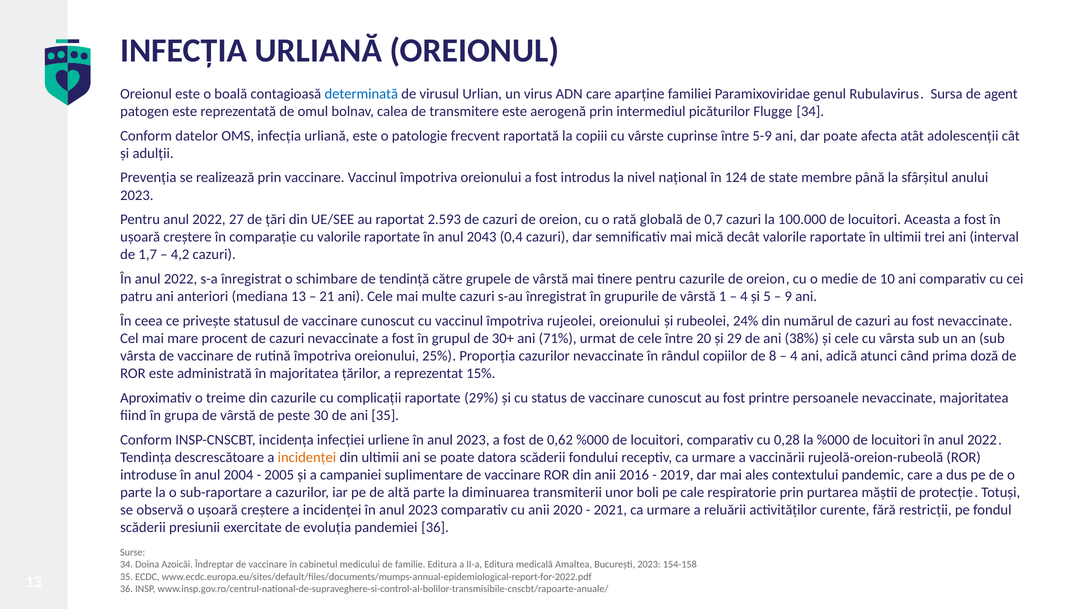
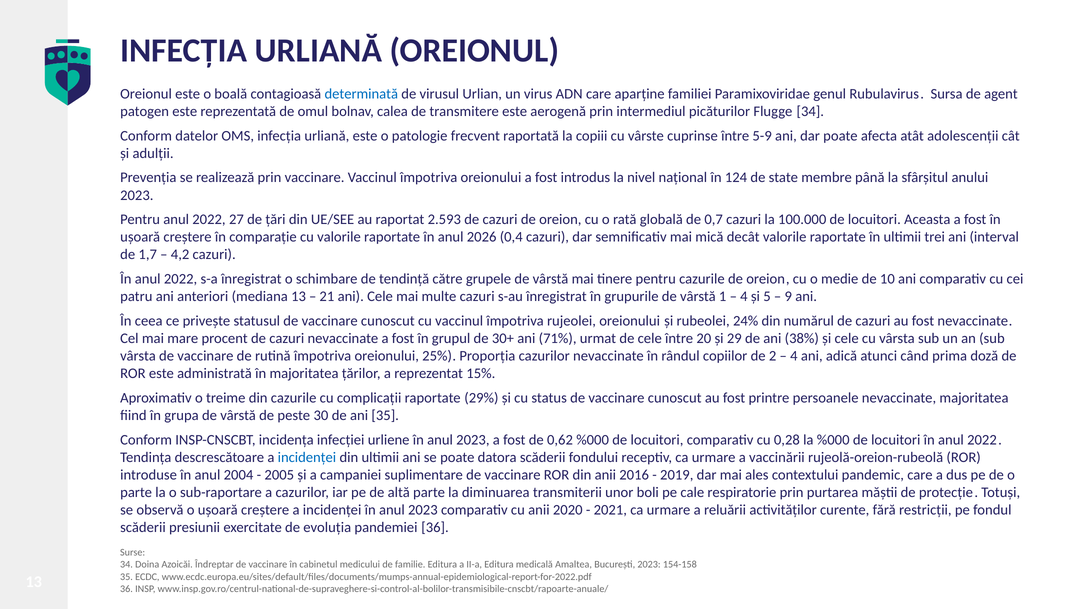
2043: 2043 -> 2026
8: 8 -> 2
incidenței at (307, 457) colour: orange -> blue
